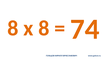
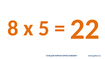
x 8: 8 -> 5
74: 74 -> 22
